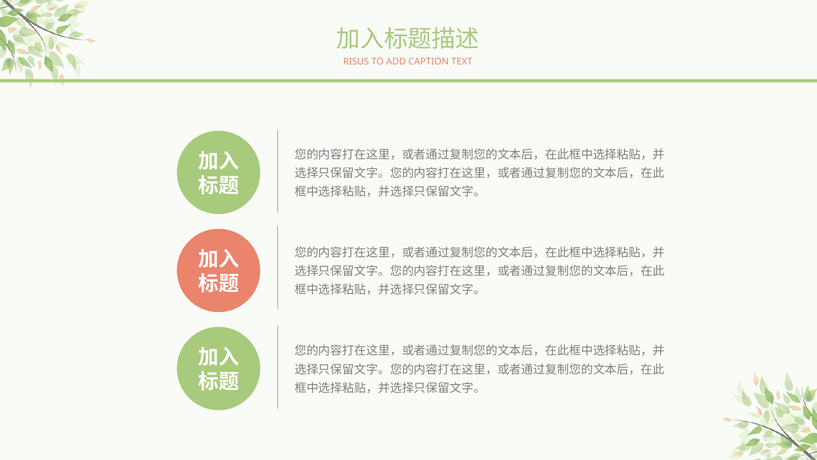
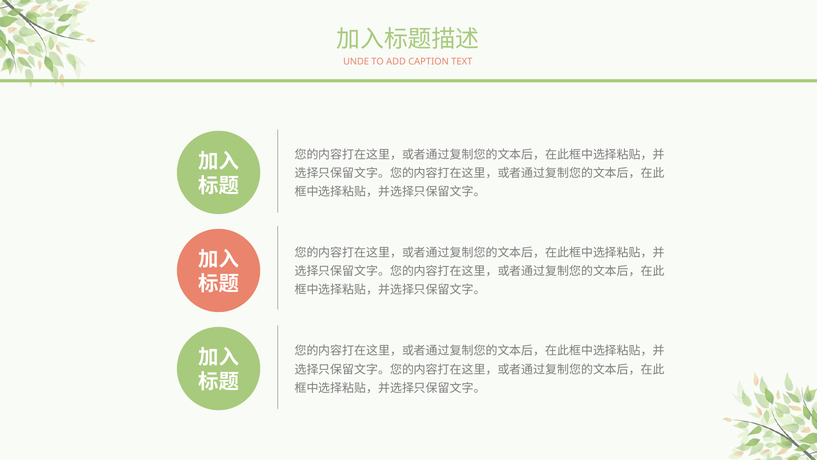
RISUS: RISUS -> UNDE
